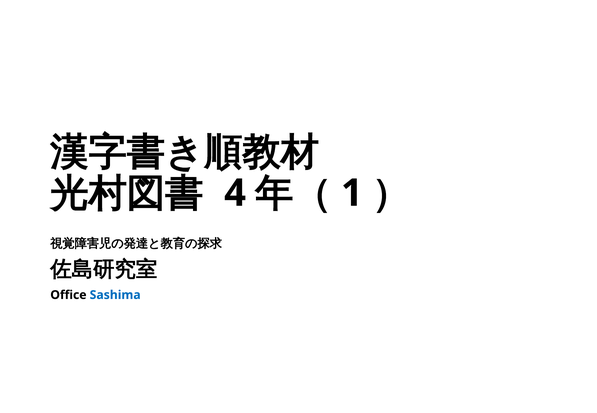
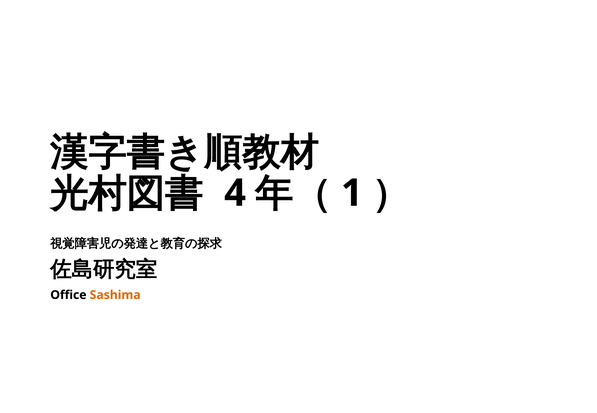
Sashima colour: blue -> orange
